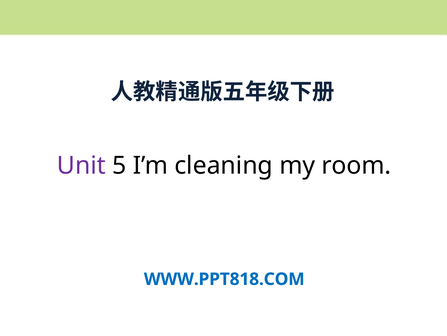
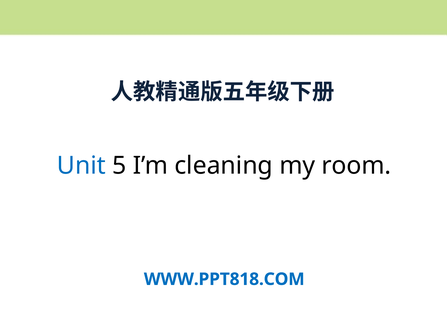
Unit colour: purple -> blue
